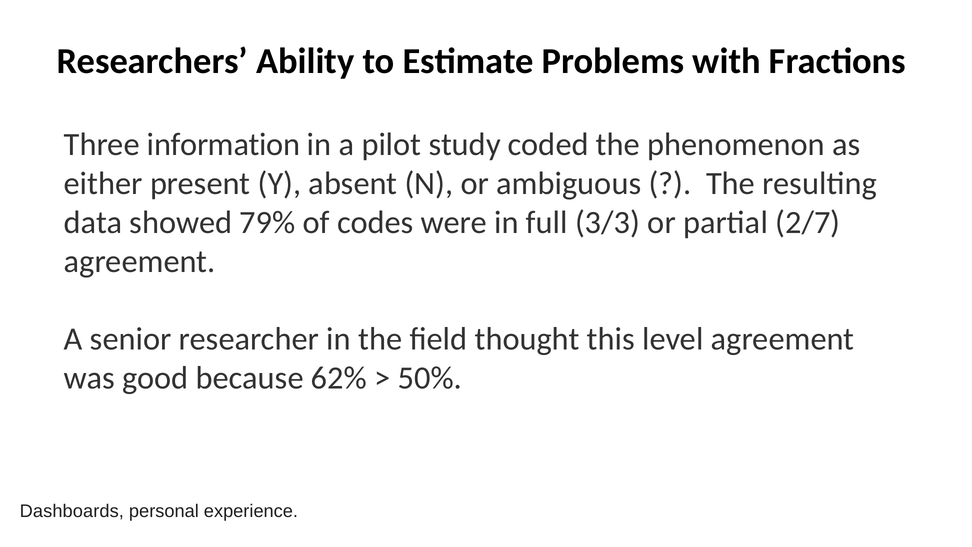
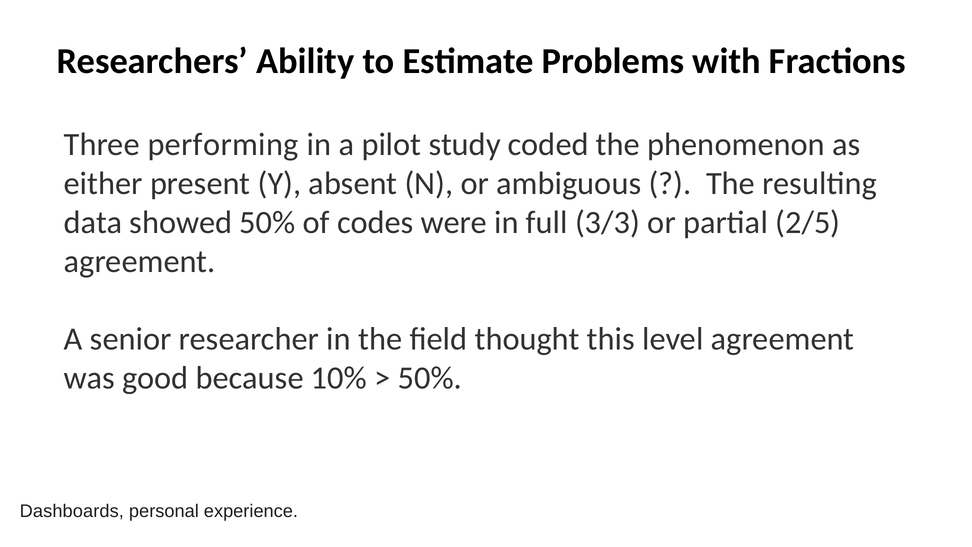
information: information -> performing
showed 79%: 79% -> 50%
2/7: 2/7 -> 2/5
62%: 62% -> 10%
